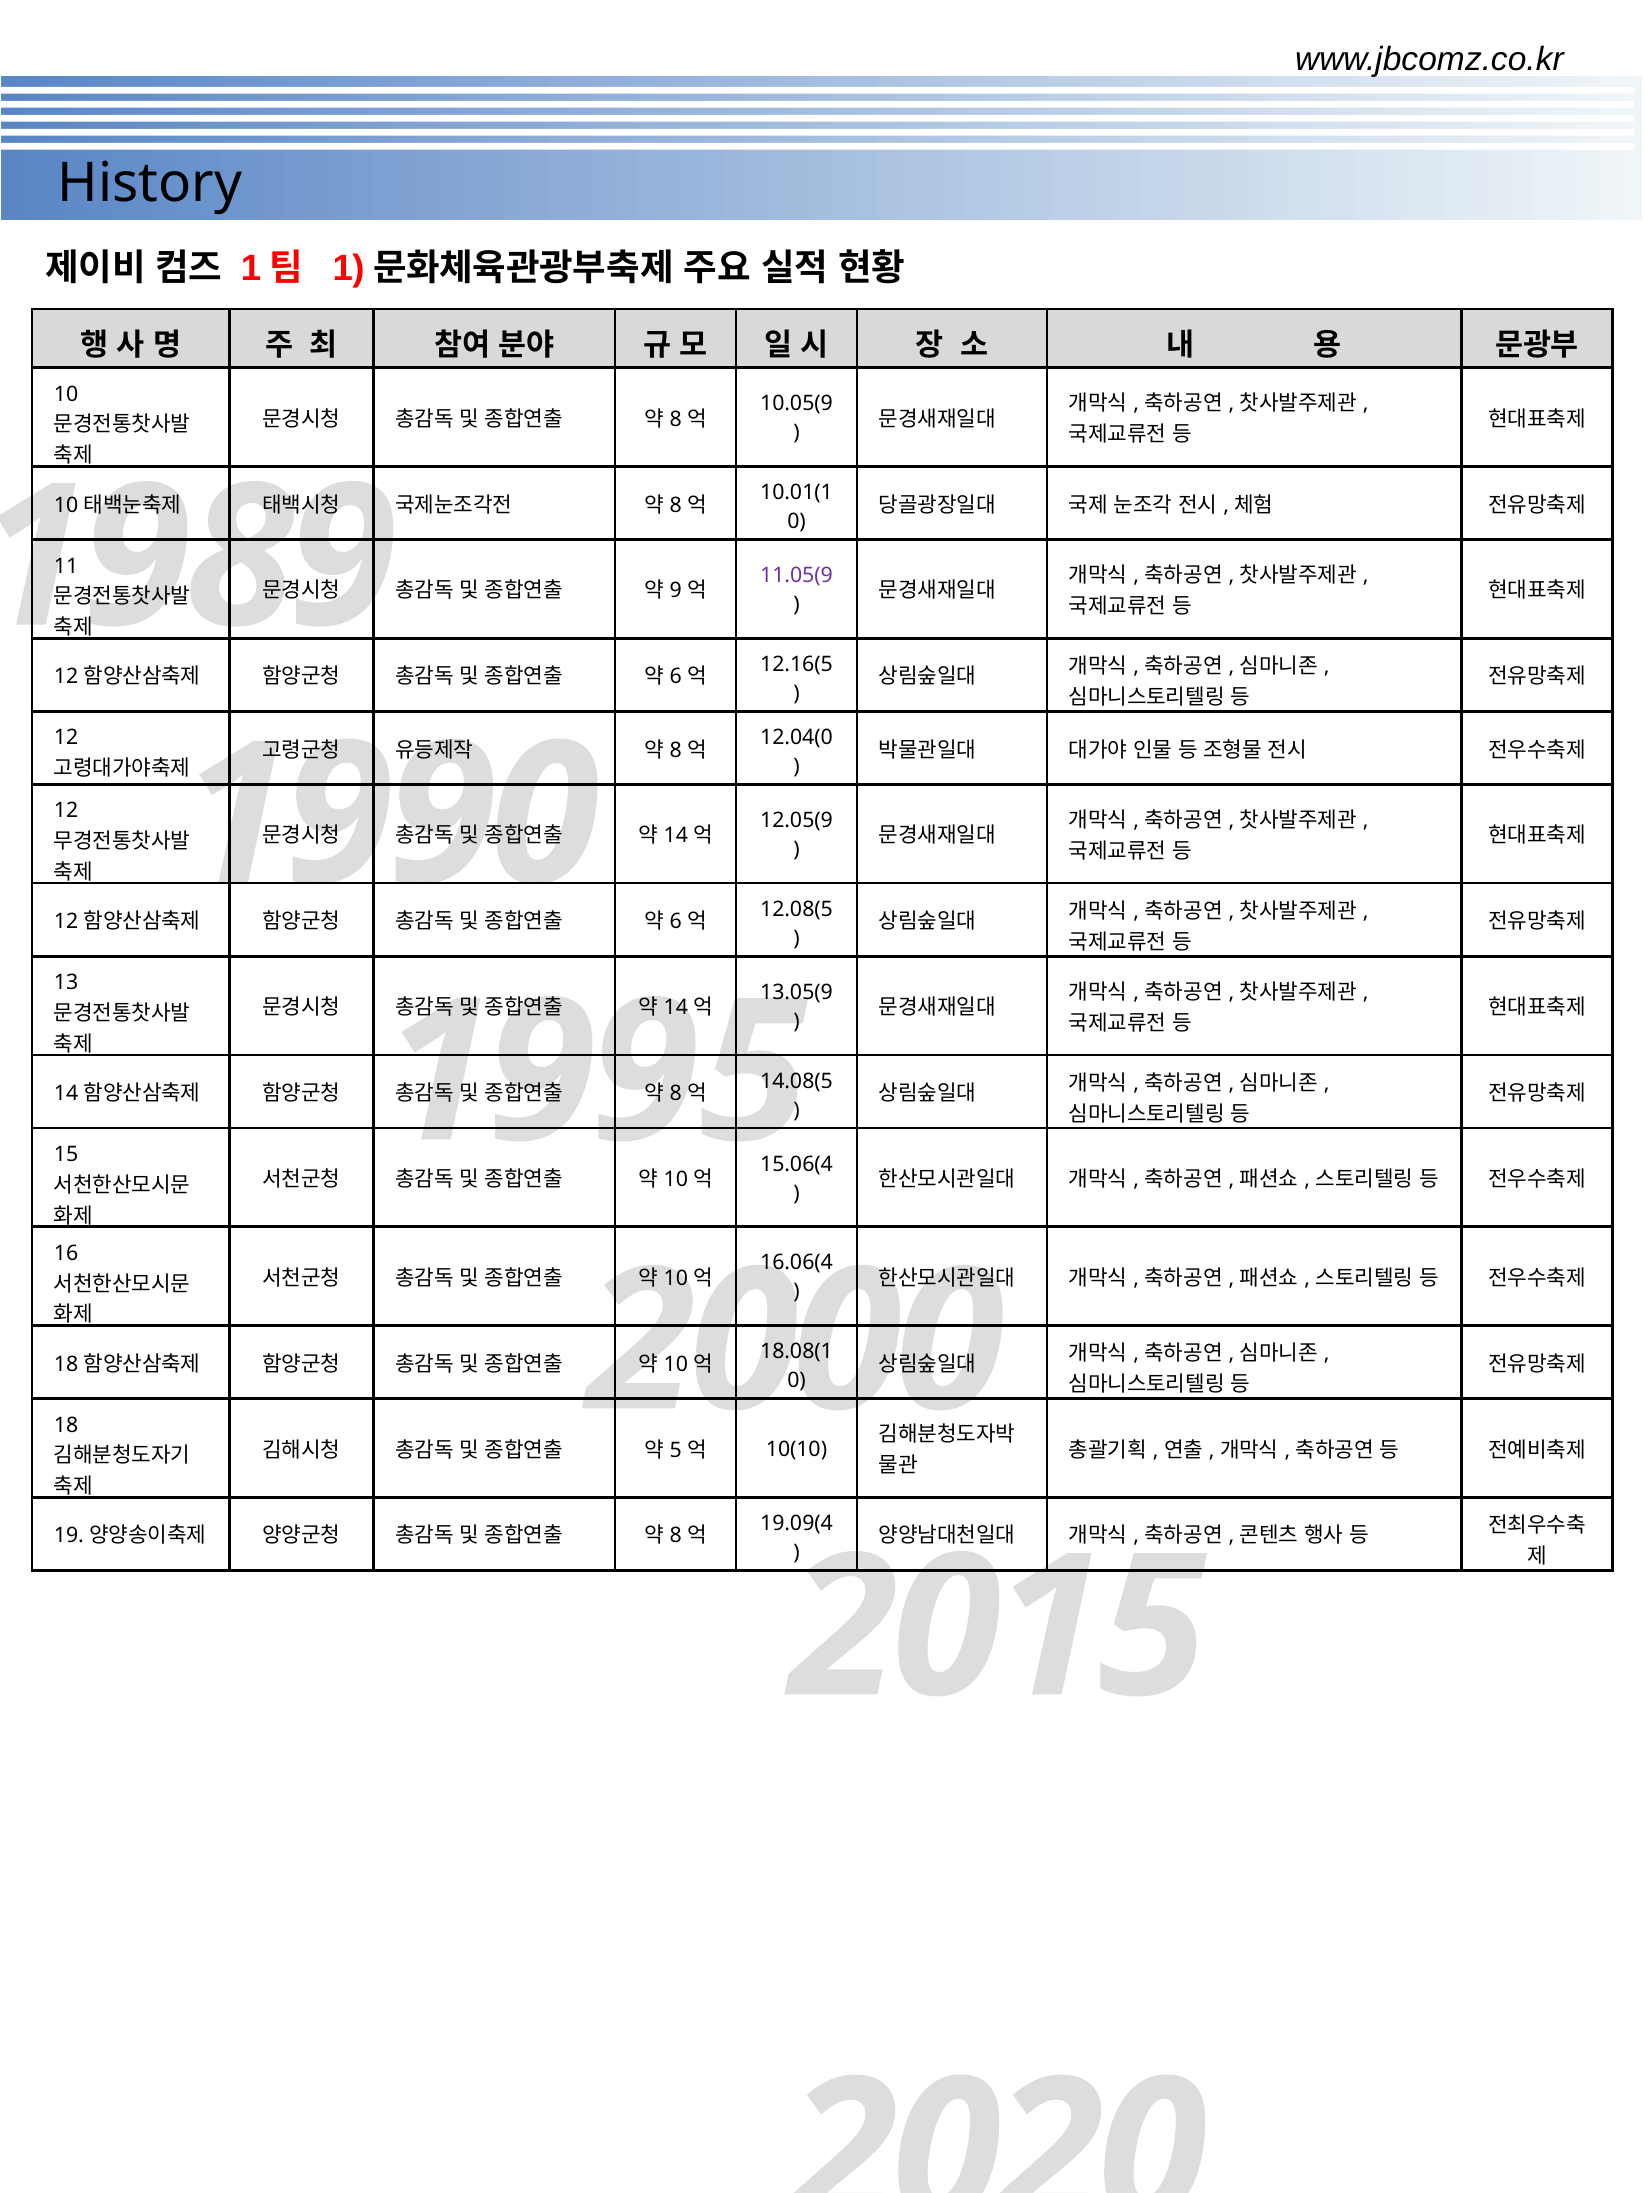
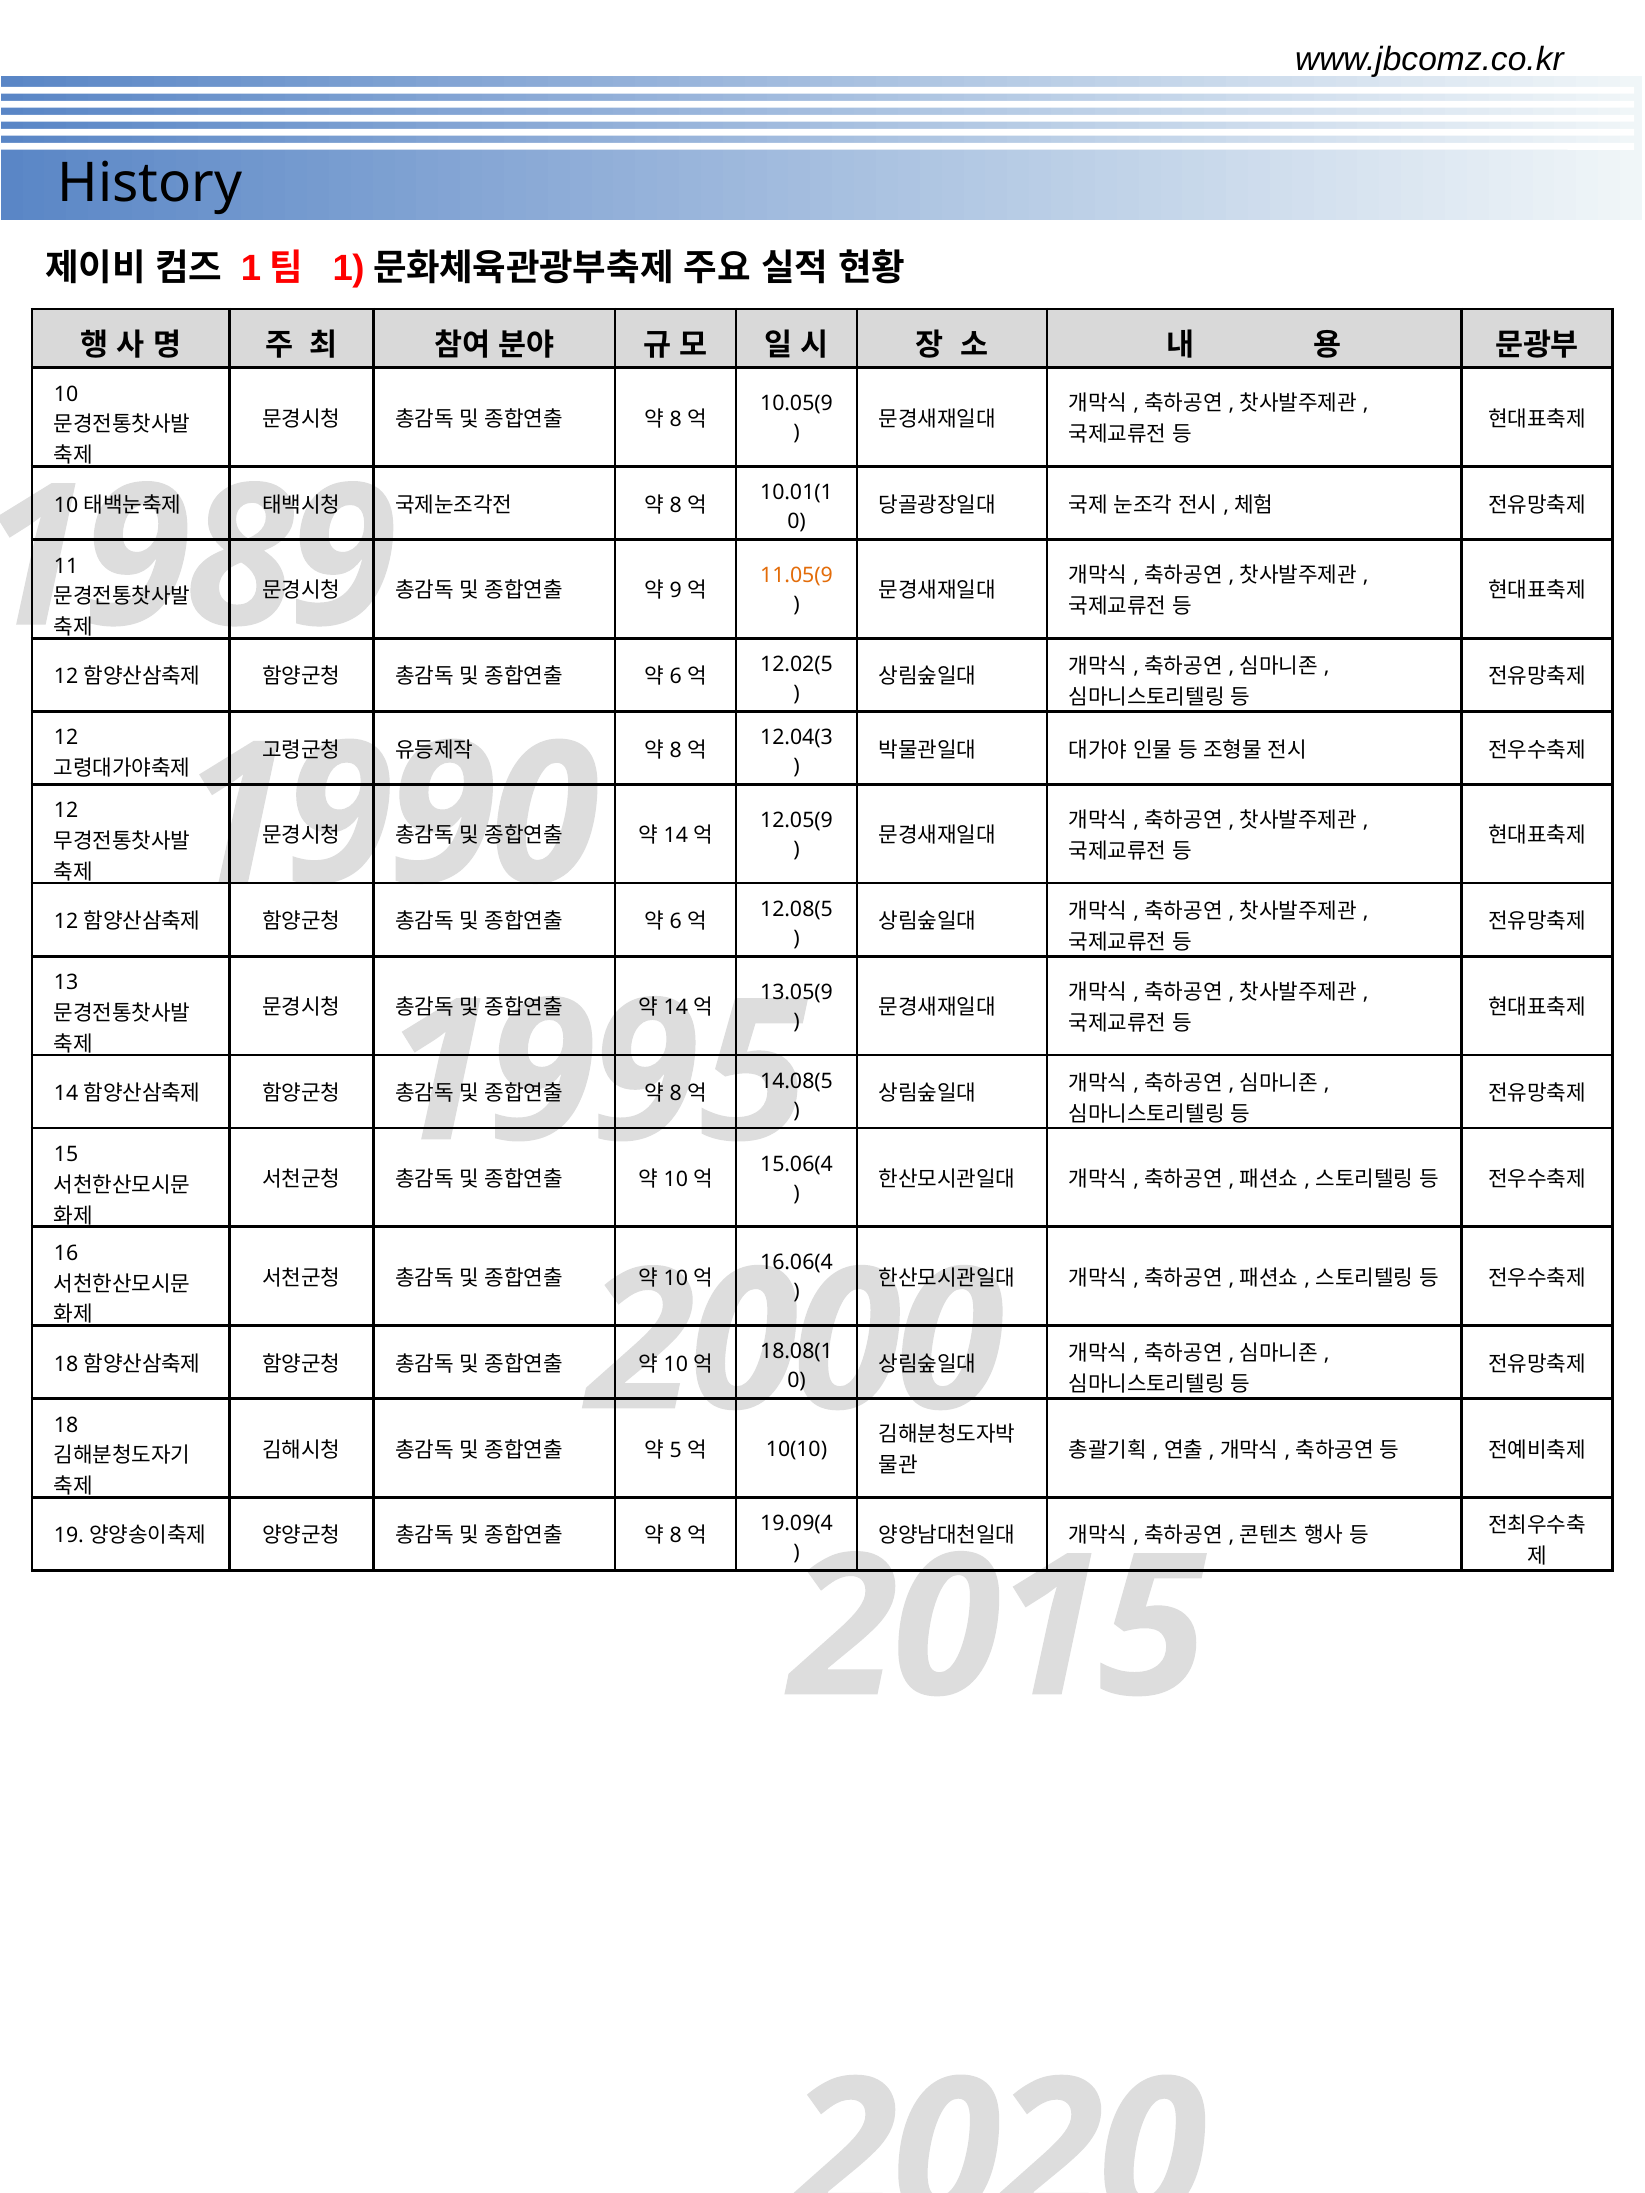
11.05(9 colour: purple -> orange
12.16(5: 12.16(5 -> 12.02(5
12.04(0: 12.04(0 -> 12.04(3
